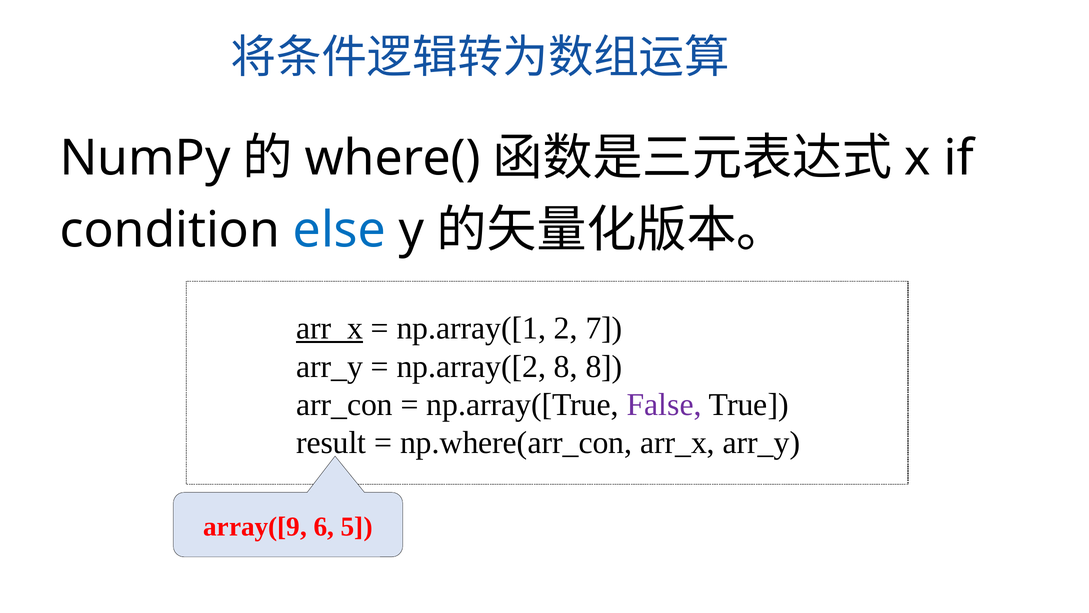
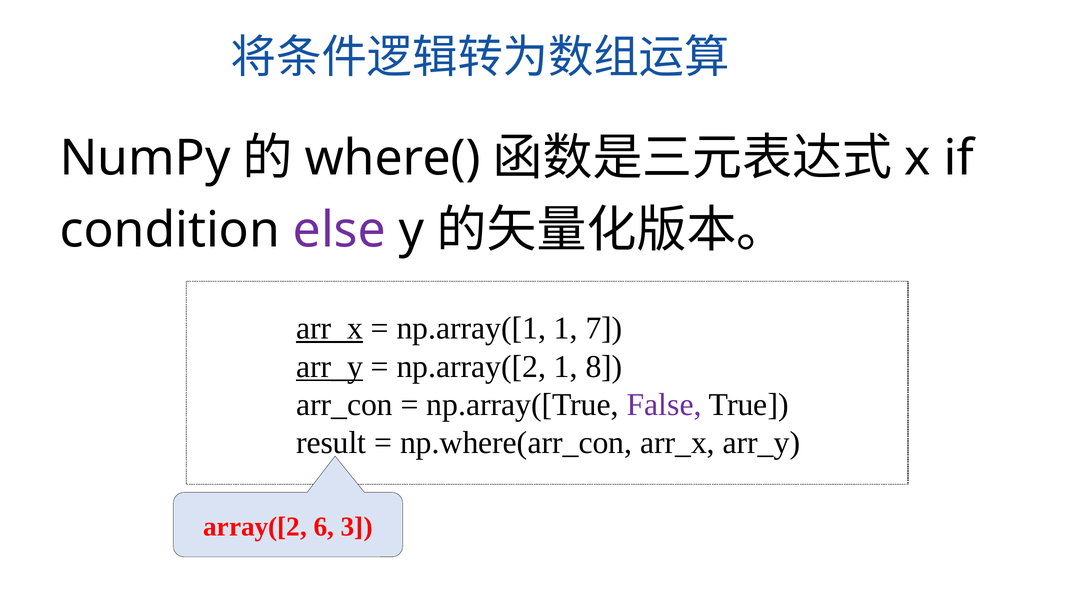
else colour: blue -> purple
np.array([1 2: 2 -> 1
arr_y at (329, 366) underline: none -> present
np.array([2 8: 8 -> 1
array([9: array([9 -> array([2
5: 5 -> 3
